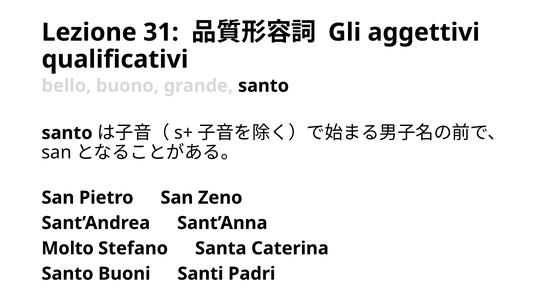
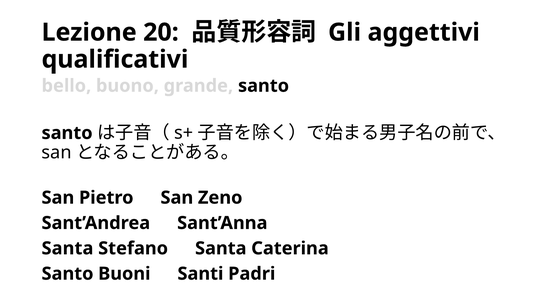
31: 31 -> 20
Molto at (68, 248): Molto -> Santa
